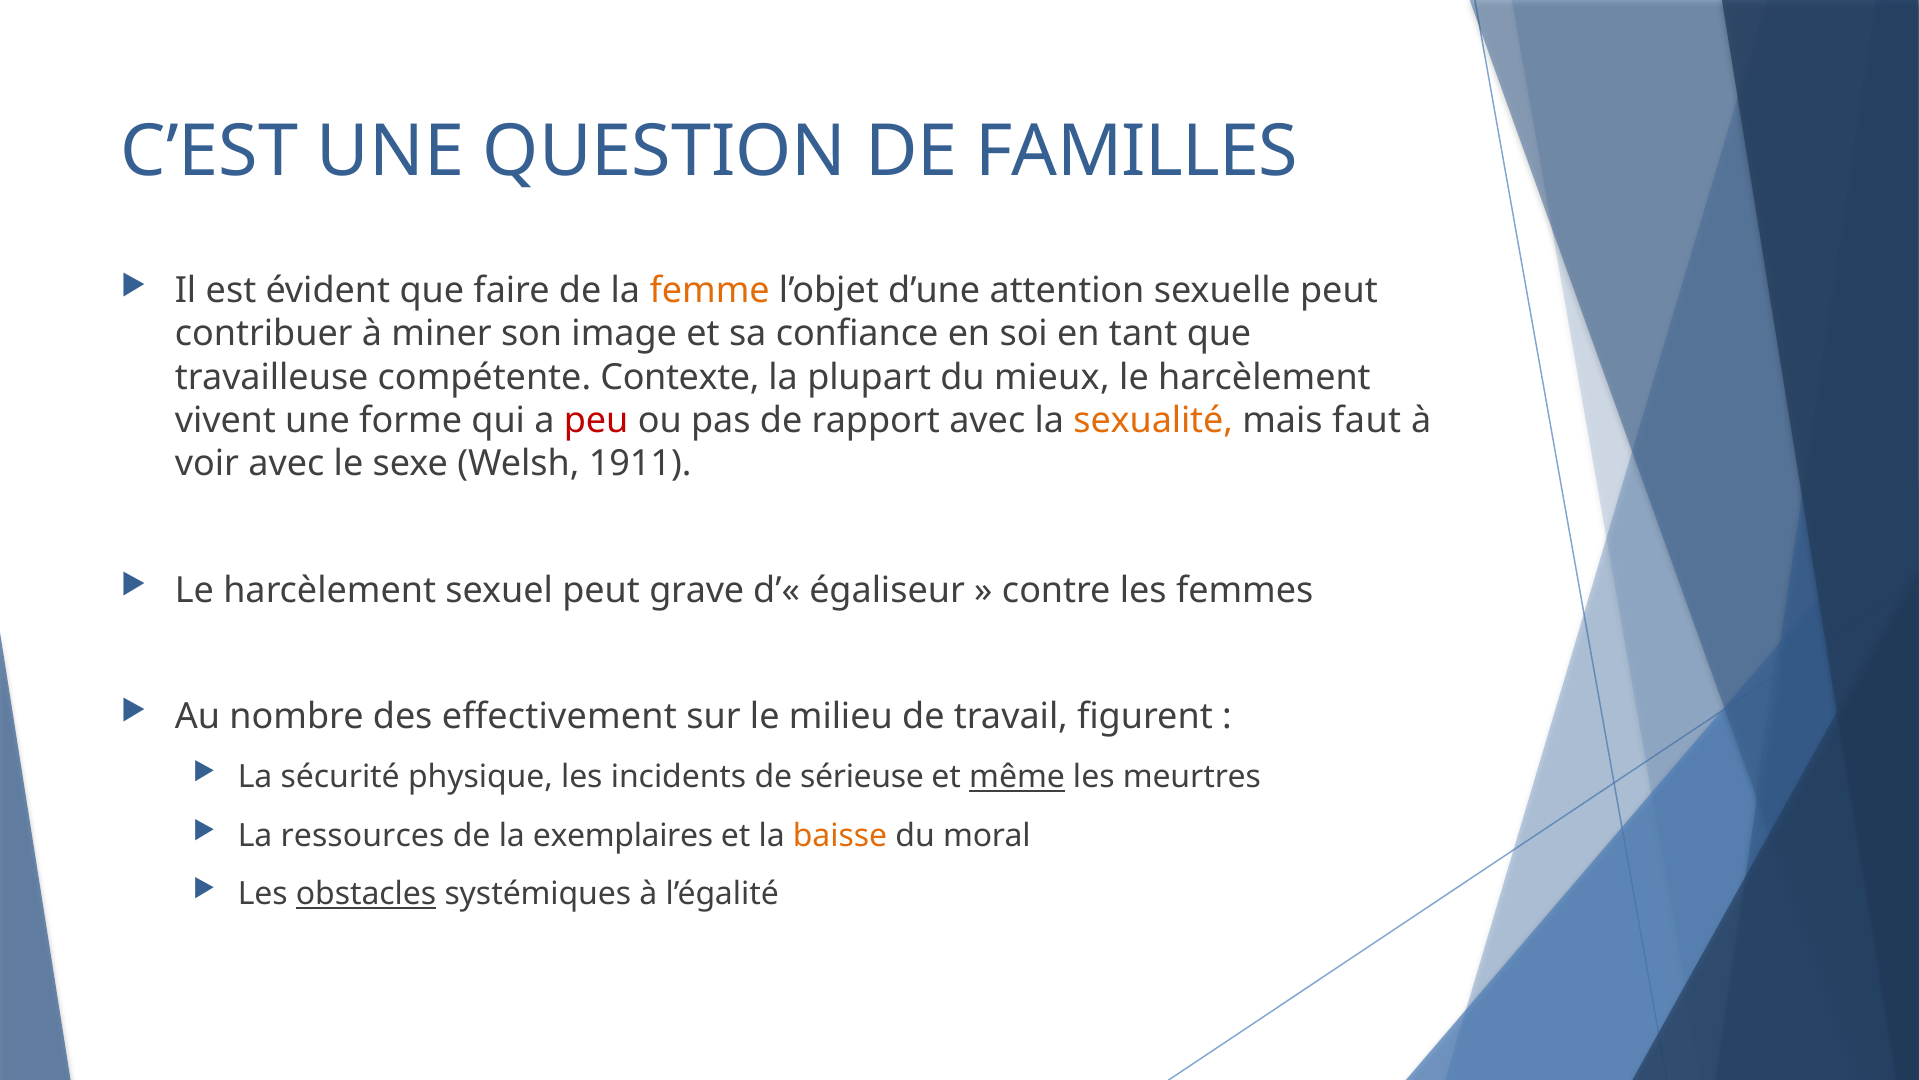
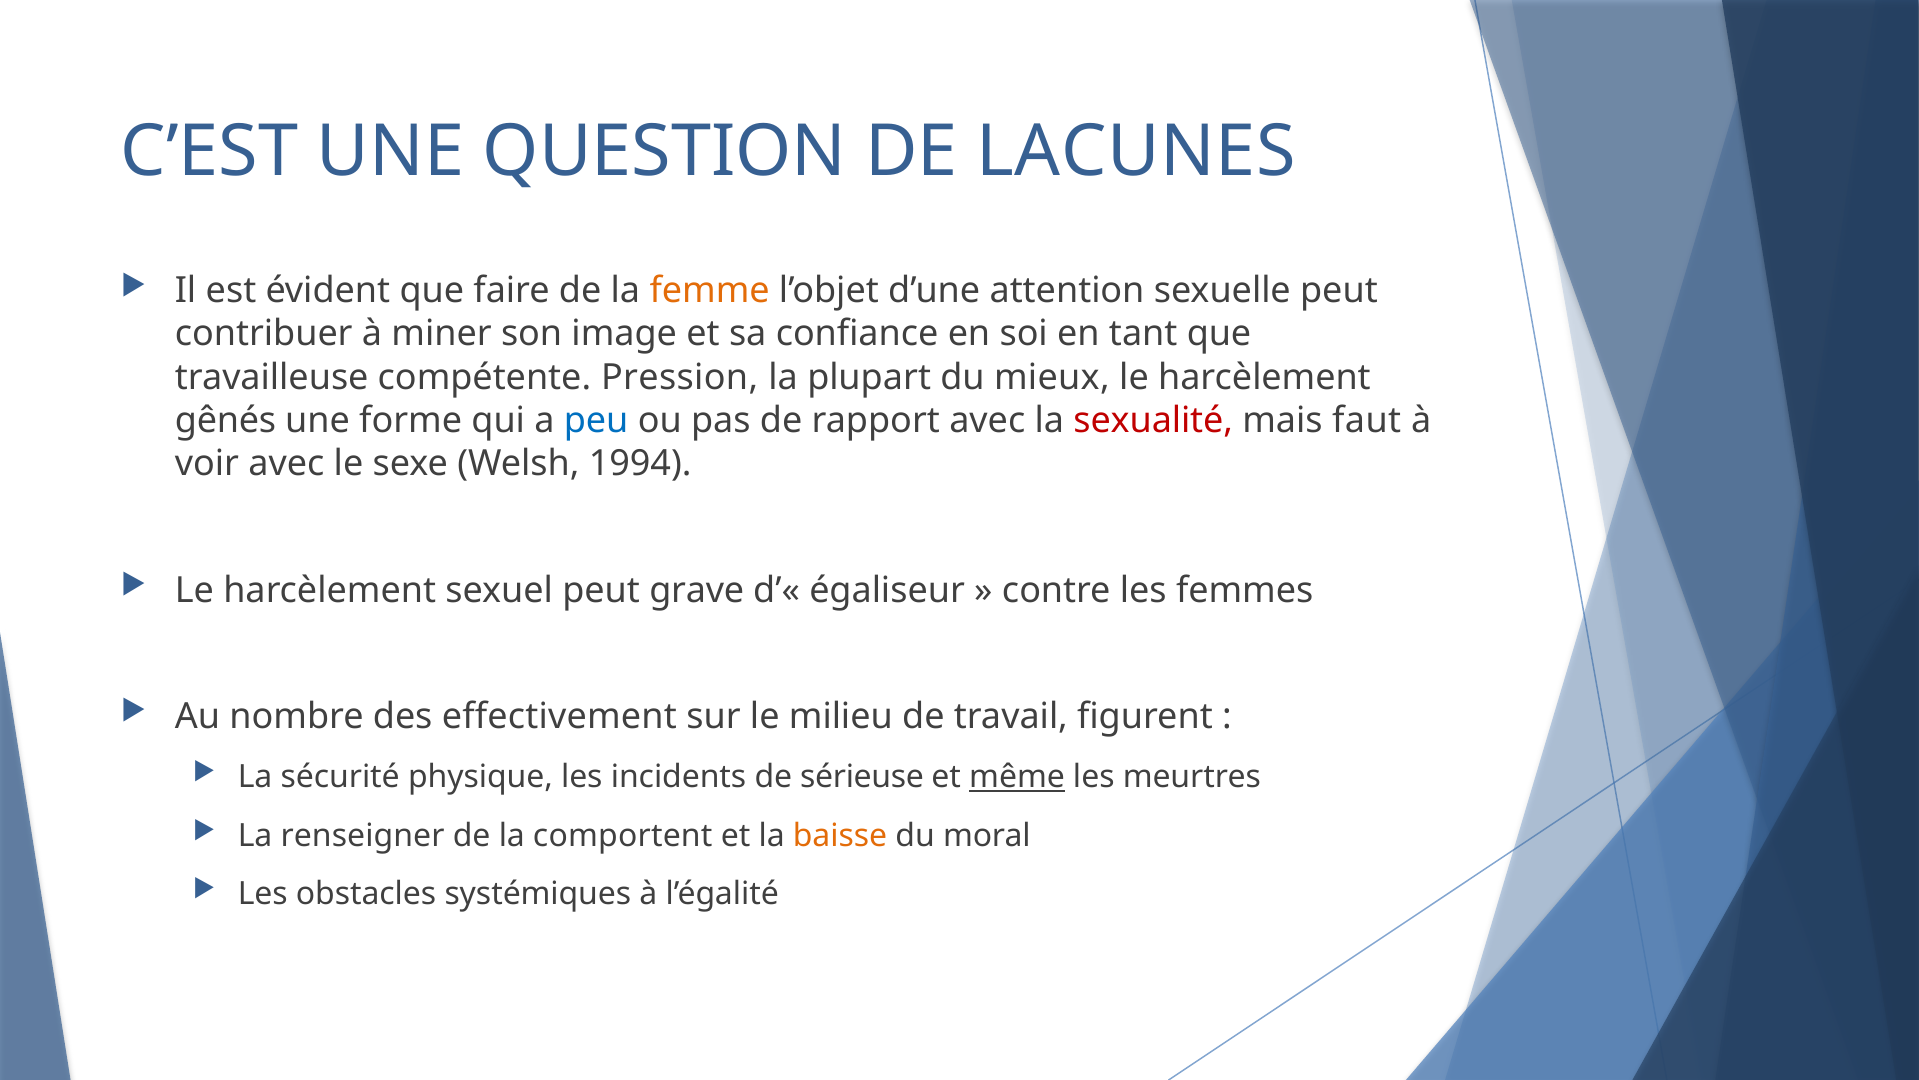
FAMILLES: FAMILLES -> LACUNES
Contexte: Contexte -> Pression
vivent: vivent -> gênés
peu colour: red -> blue
sexualité colour: orange -> red
1911: 1911 -> 1994
ressources: ressources -> renseigner
exemplaires: exemplaires -> comportent
obstacles underline: present -> none
